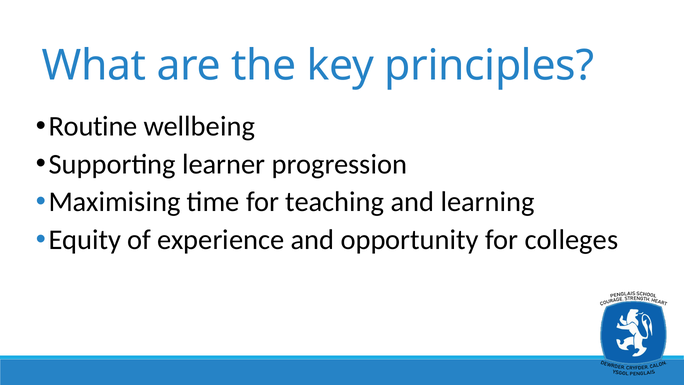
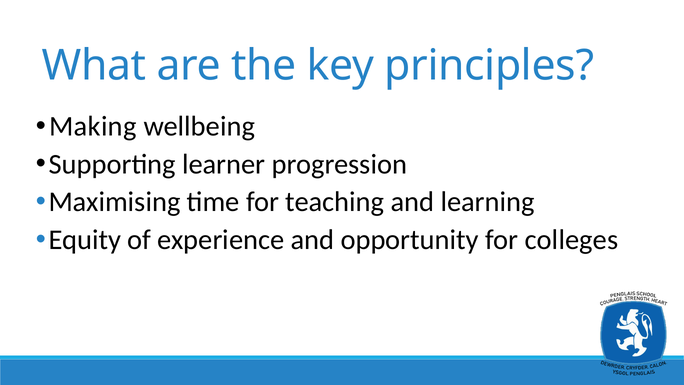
Routine: Routine -> Making
